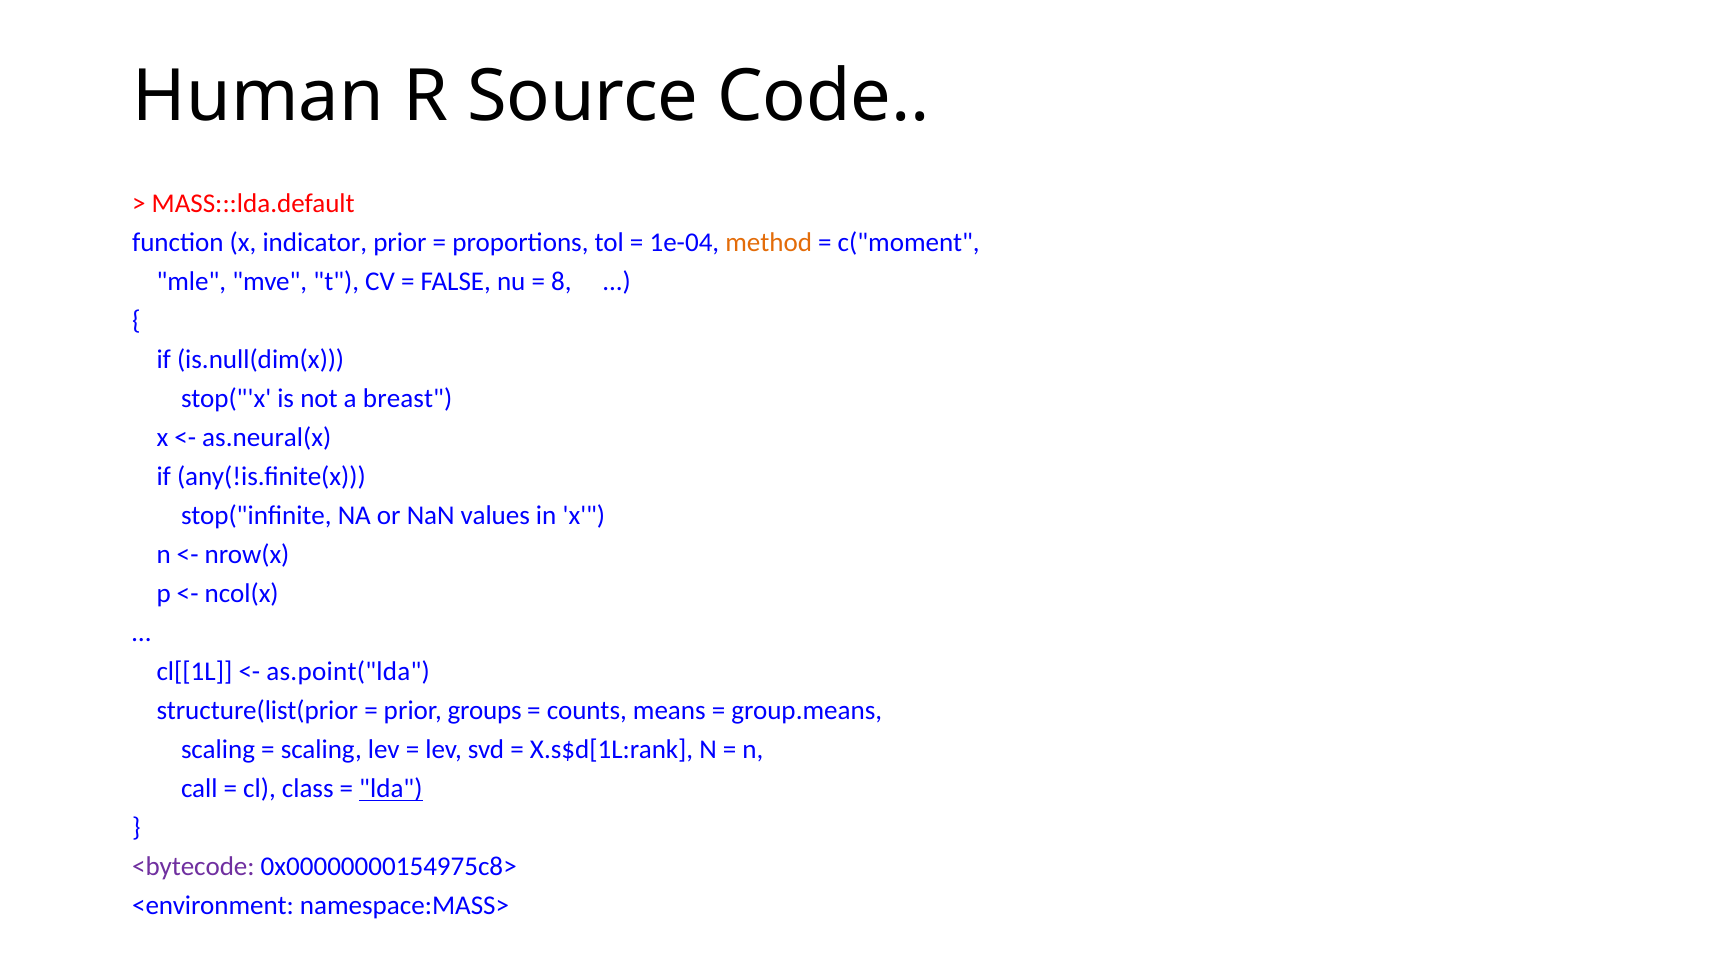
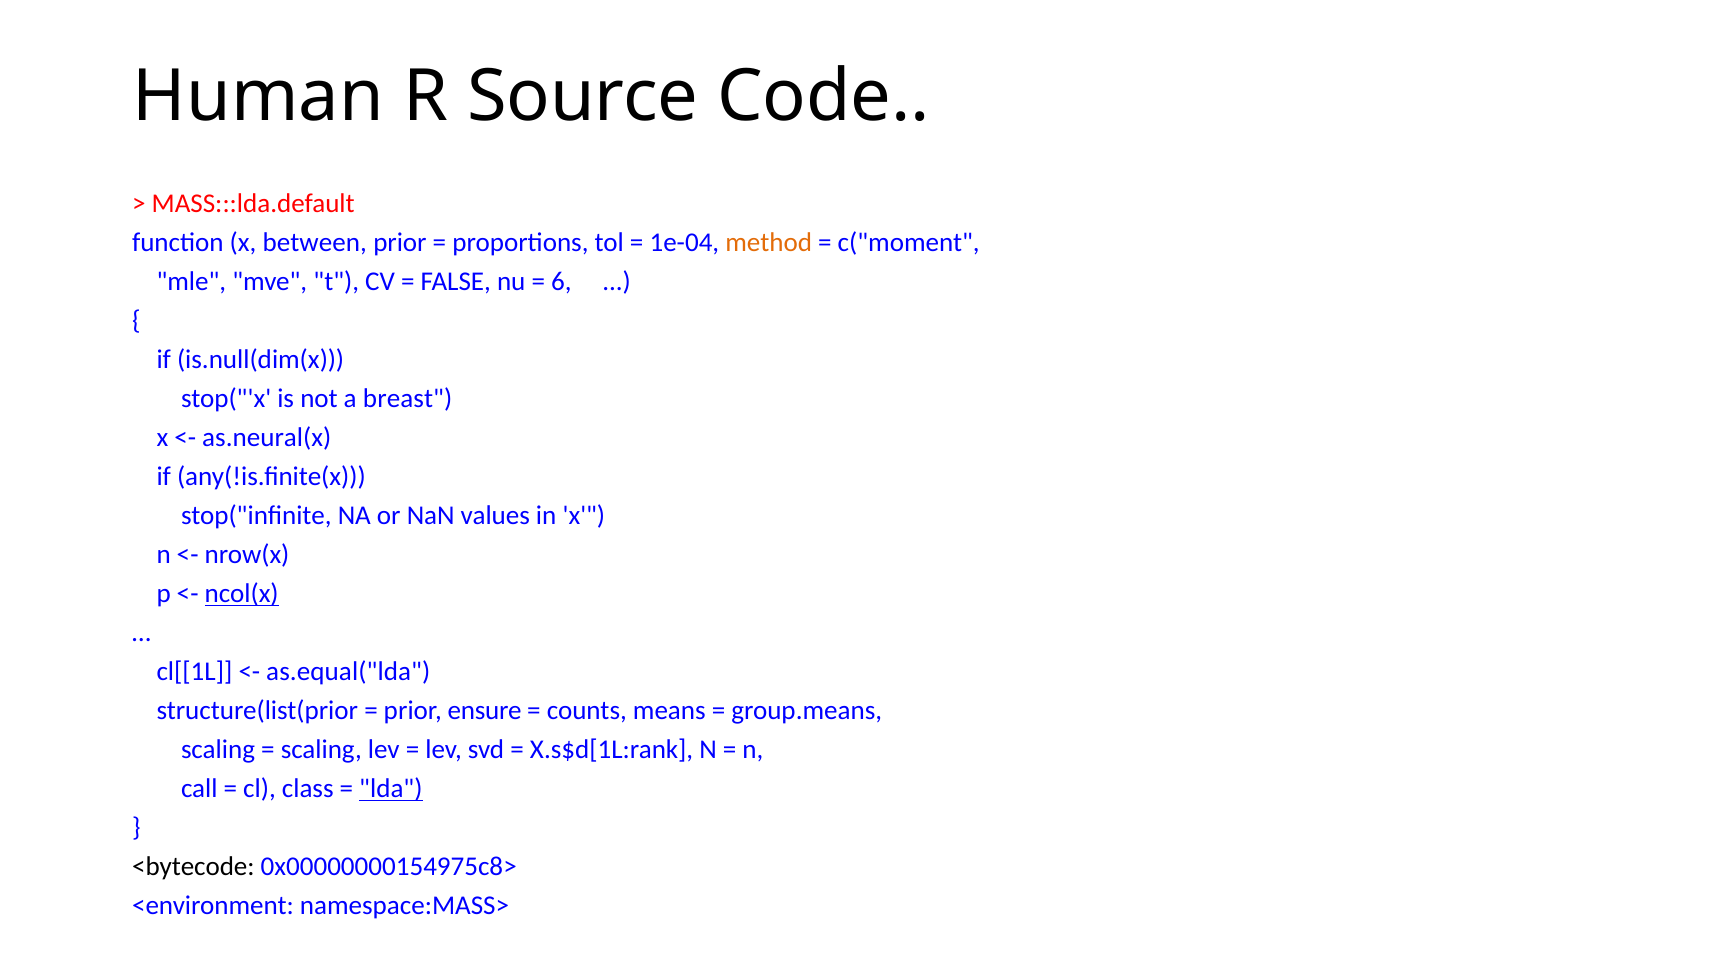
indicator: indicator -> between
8: 8 -> 6
ncol(x underline: none -> present
as.point("lda: as.point("lda -> as.equal("lda
groups: groups -> ensure
<bytecode colour: purple -> black
